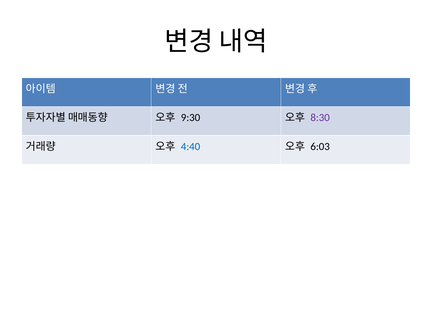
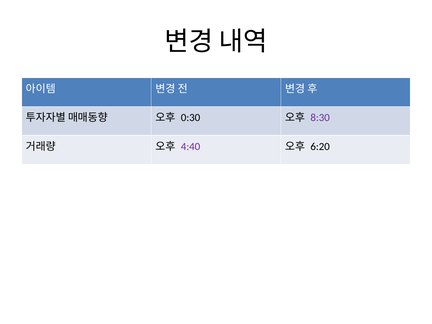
9:30: 9:30 -> 0:30
4:40 colour: blue -> purple
6:03: 6:03 -> 6:20
